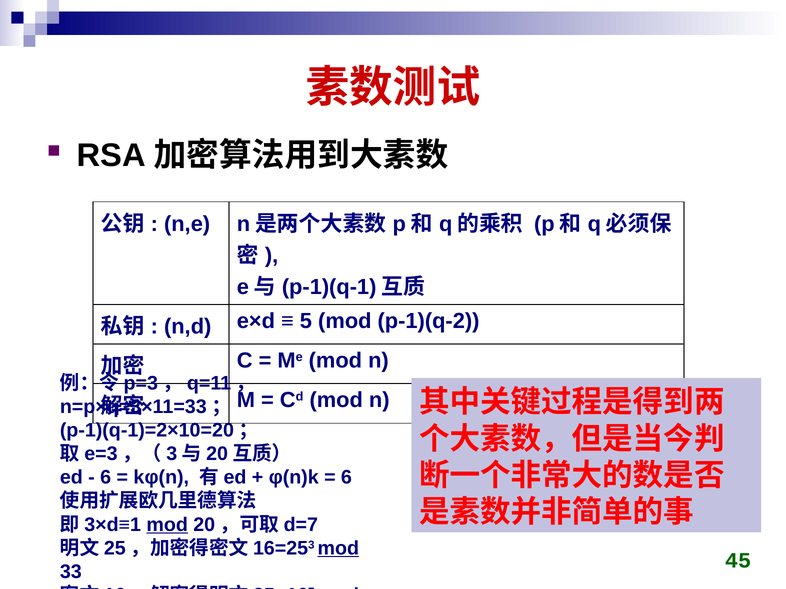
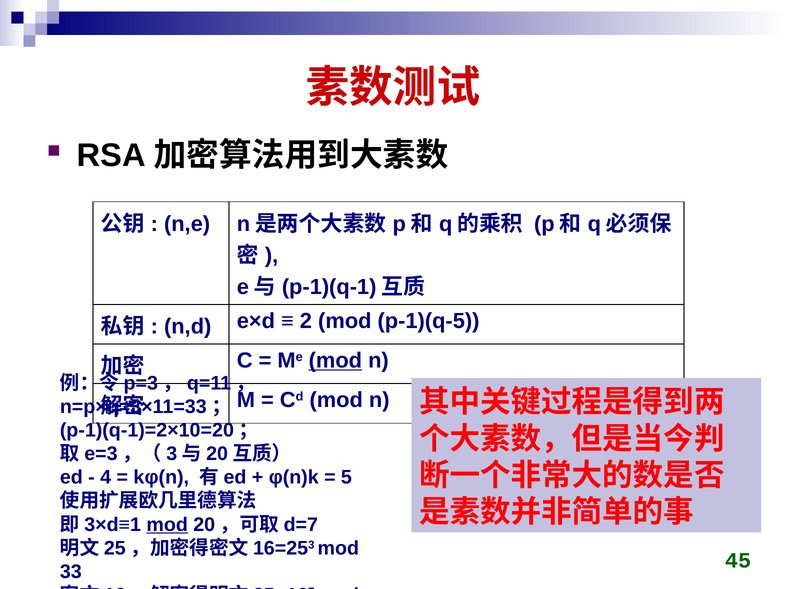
5: 5 -> 2
p-1)(q-2: p-1)(q-2 -> p-1)(q-5
mod at (335, 361) underline: none -> present
6 at (106, 478): 6 -> 4
6 at (346, 478): 6 -> 5
mod at (338, 549) underline: present -> none
